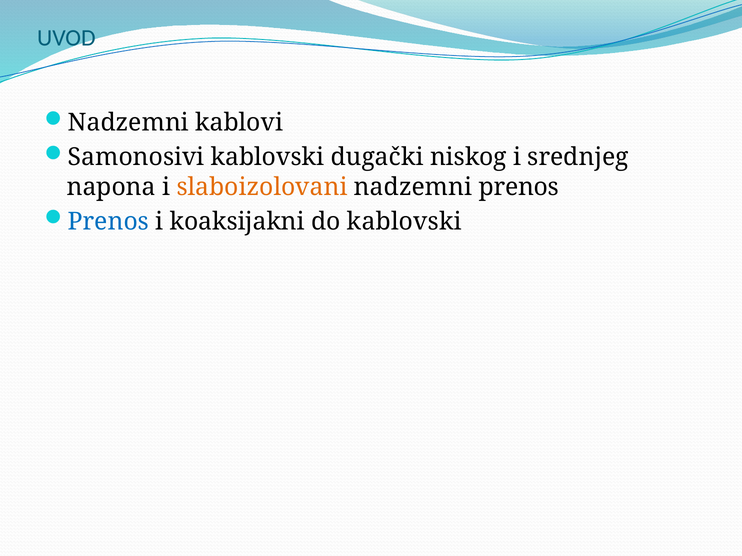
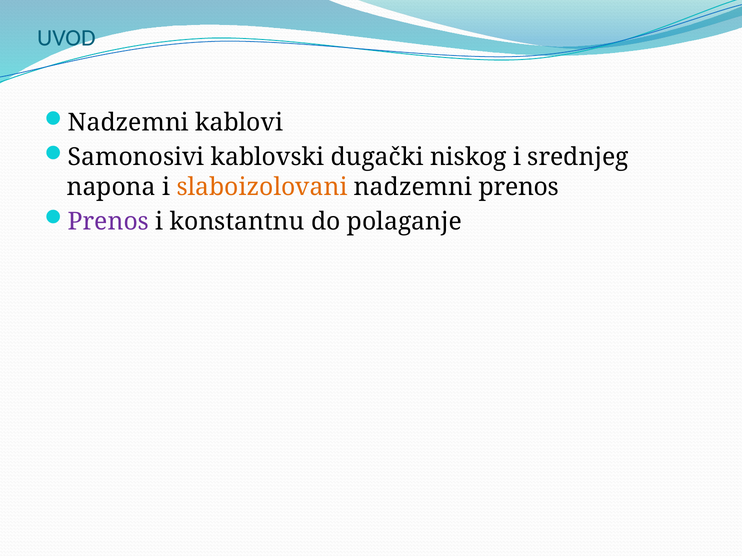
Prenos at (108, 222) colour: blue -> purple
koaksijakni: koaksijakni -> konstantnu
do kablovski: kablovski -> polaganje
